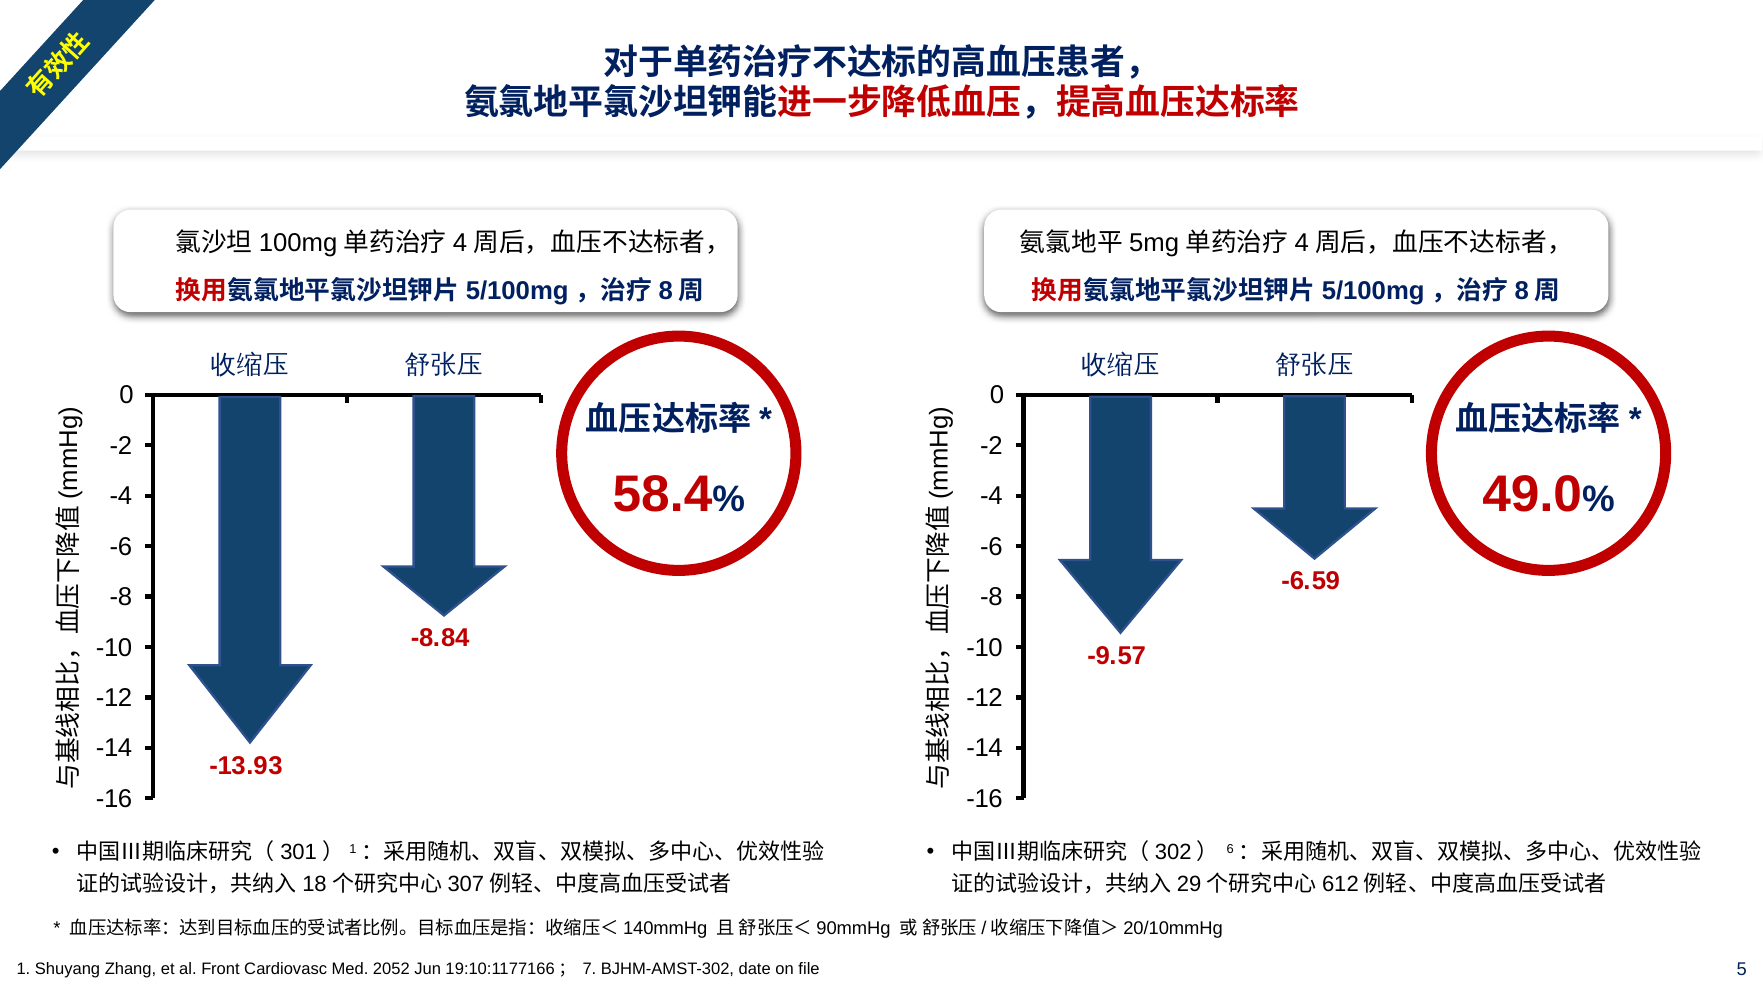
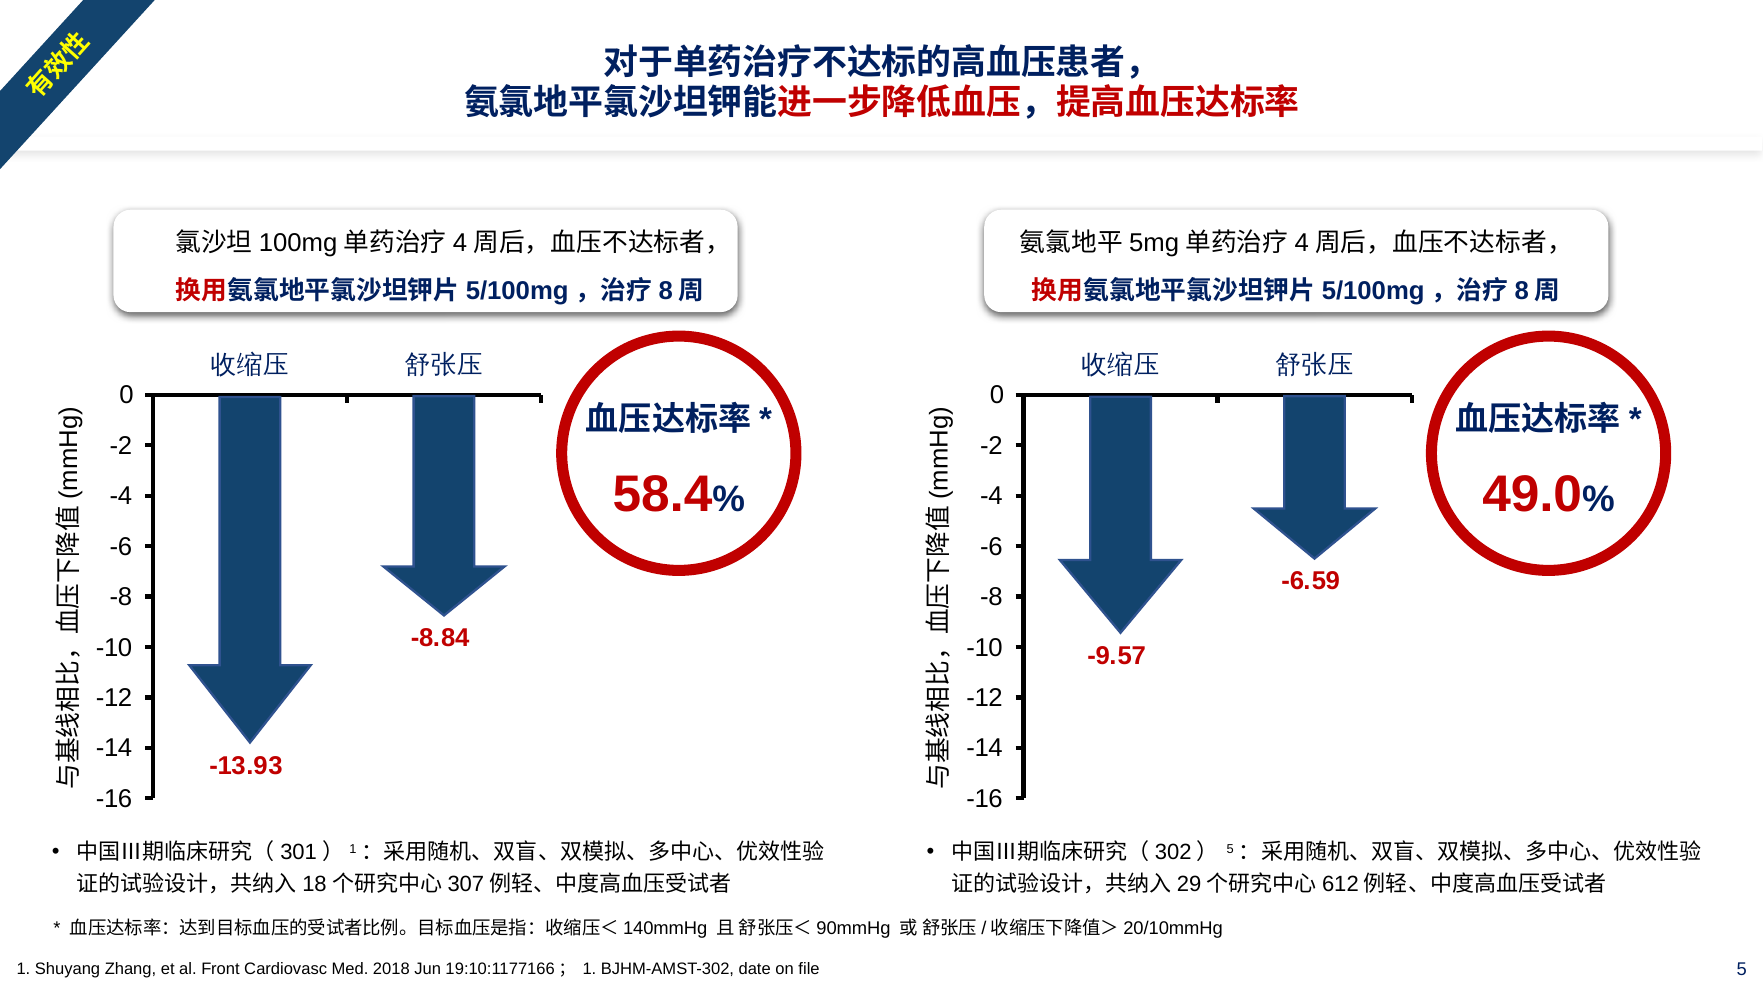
6 at (1230, 849): 6 -> 5
2052: 2052 -> 2018
19:10:1177166； 7: 7 -> 1
